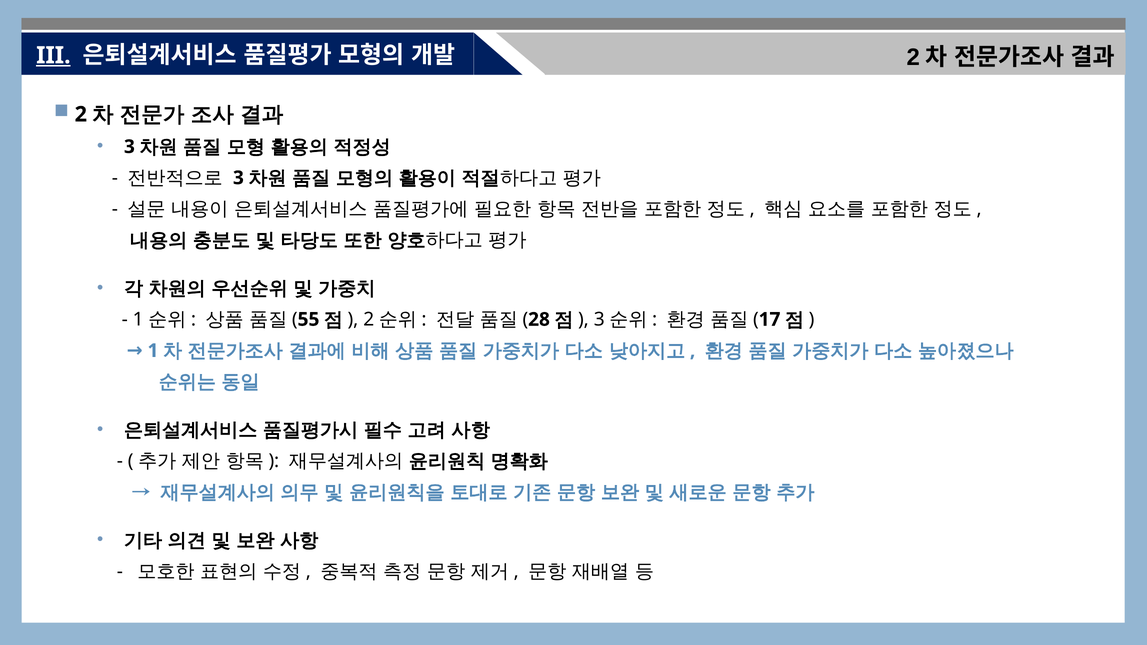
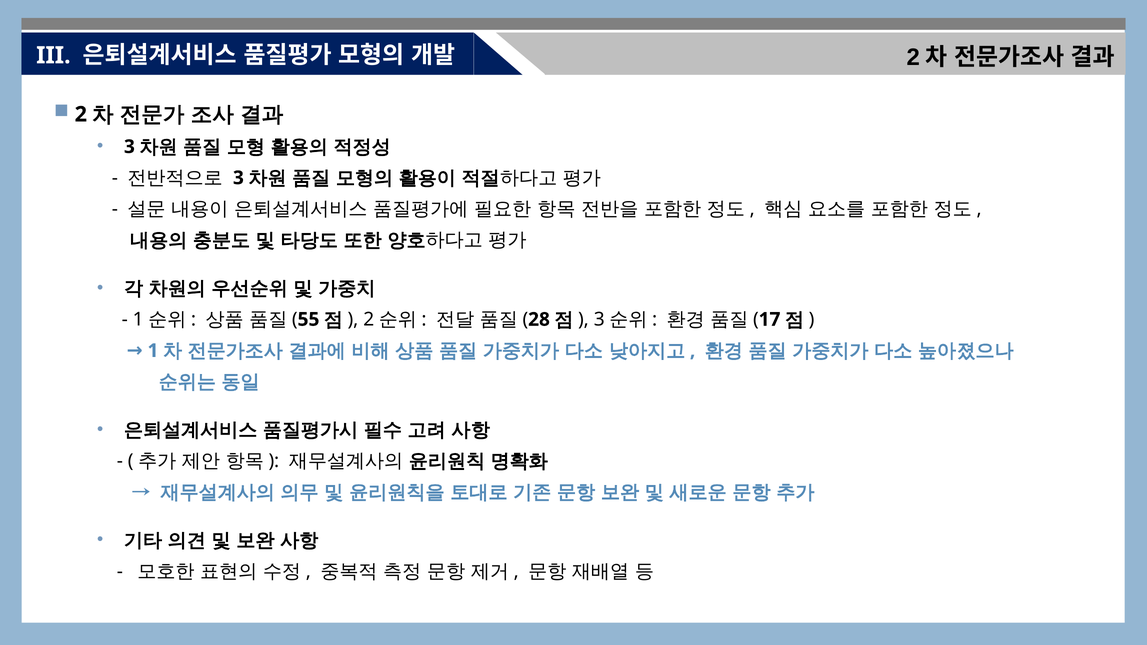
III underline: present -> none
